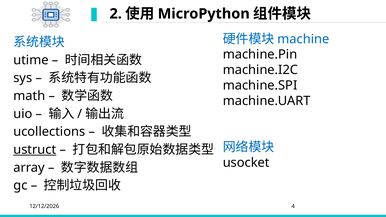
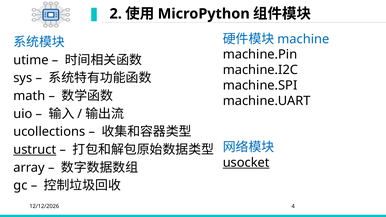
usocket underline: none -> present
